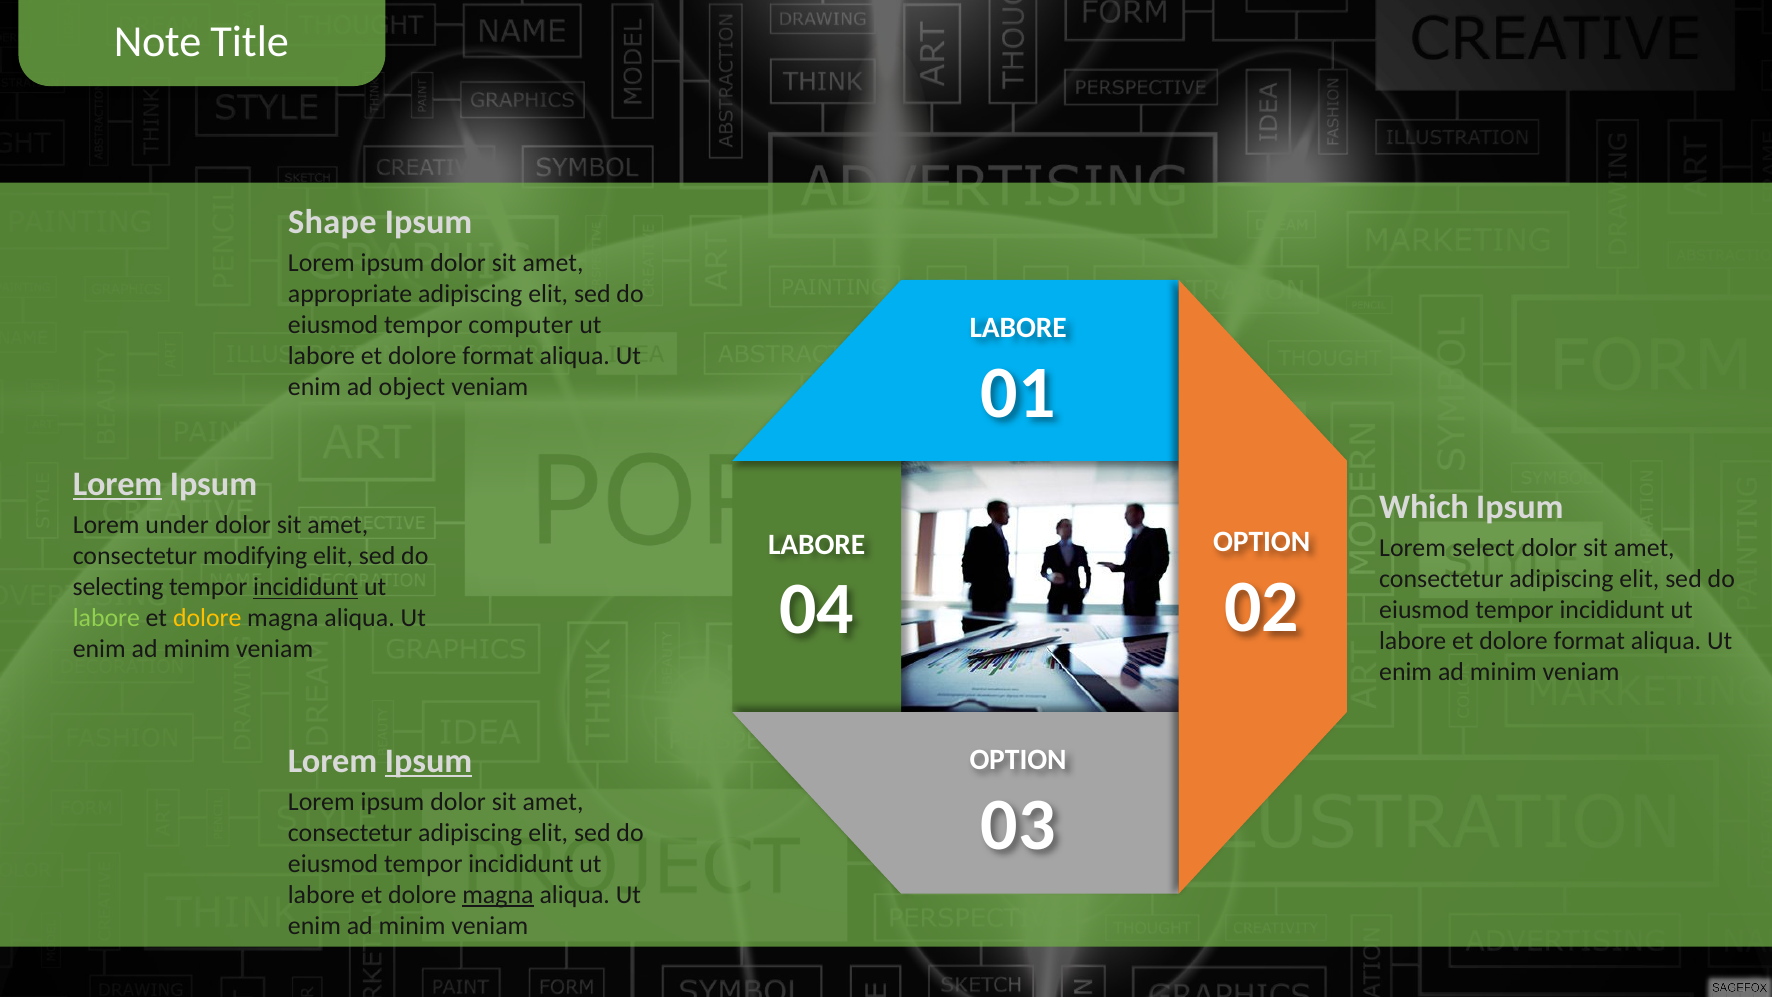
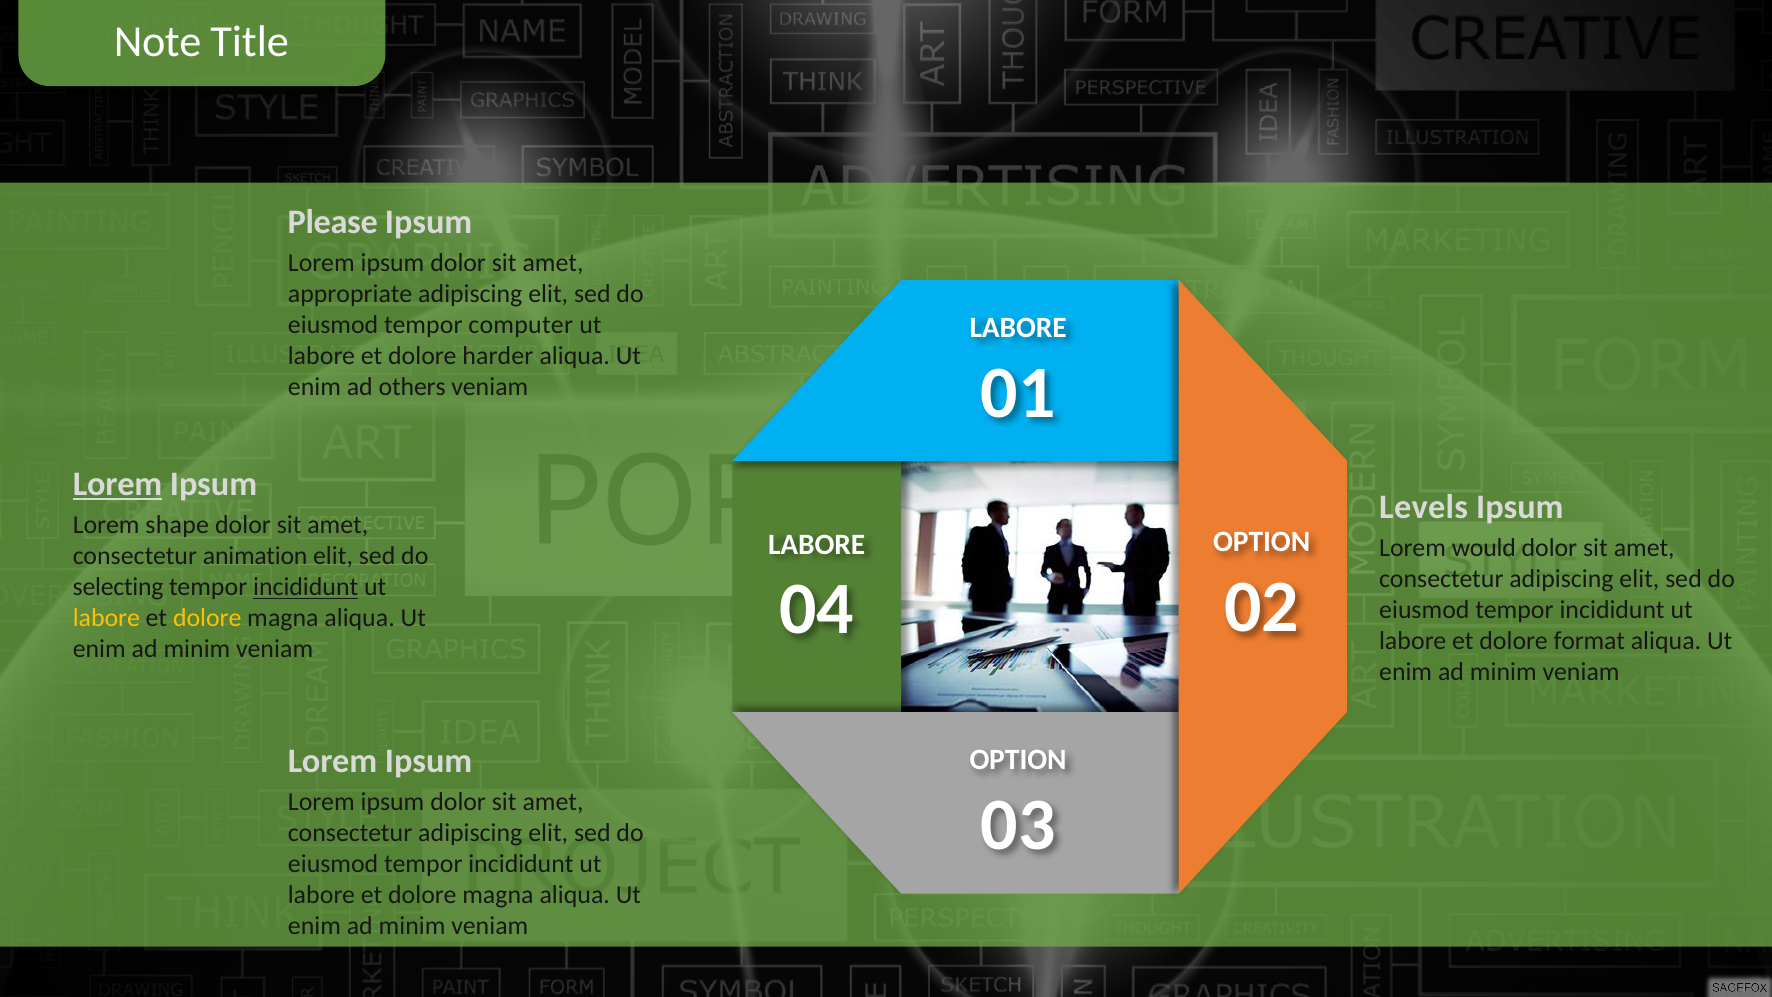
Shape: Shape -> Please
format at (498, 356): format -> harder
object: object -> others
Which: Which -> Levels
under: under -> shape
select: select -> would
modifying: modifying -> animation
labore at (106, 618) colour: light green -> yellow
Ipsum at (429, 761) underline: present -> none
magna at (498, 895) underline: present -> none
